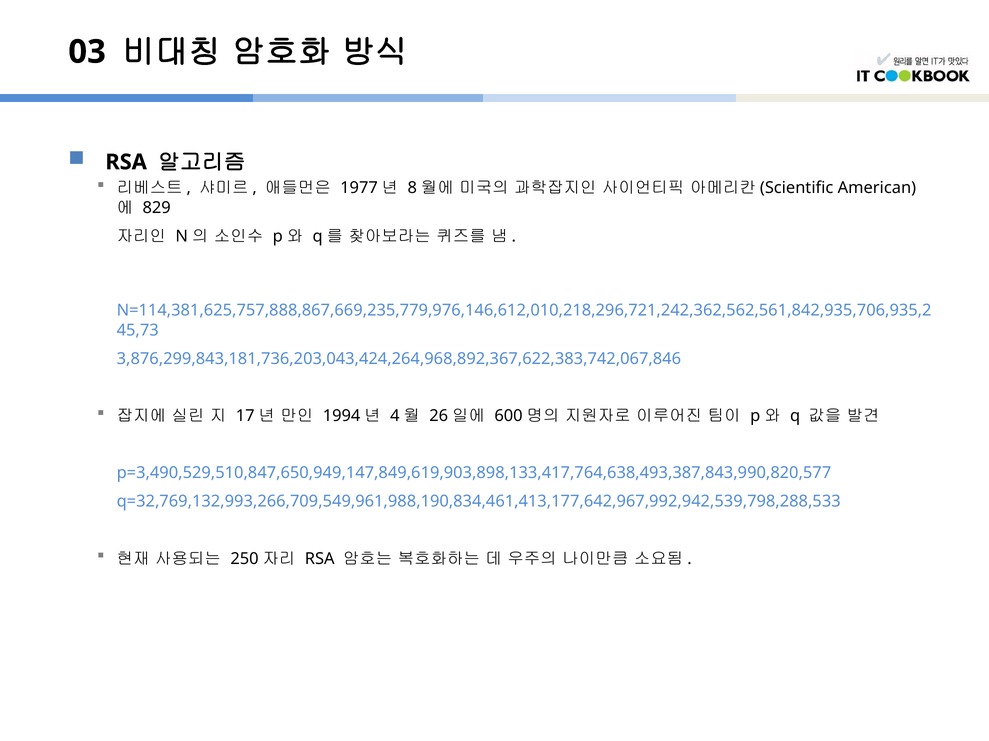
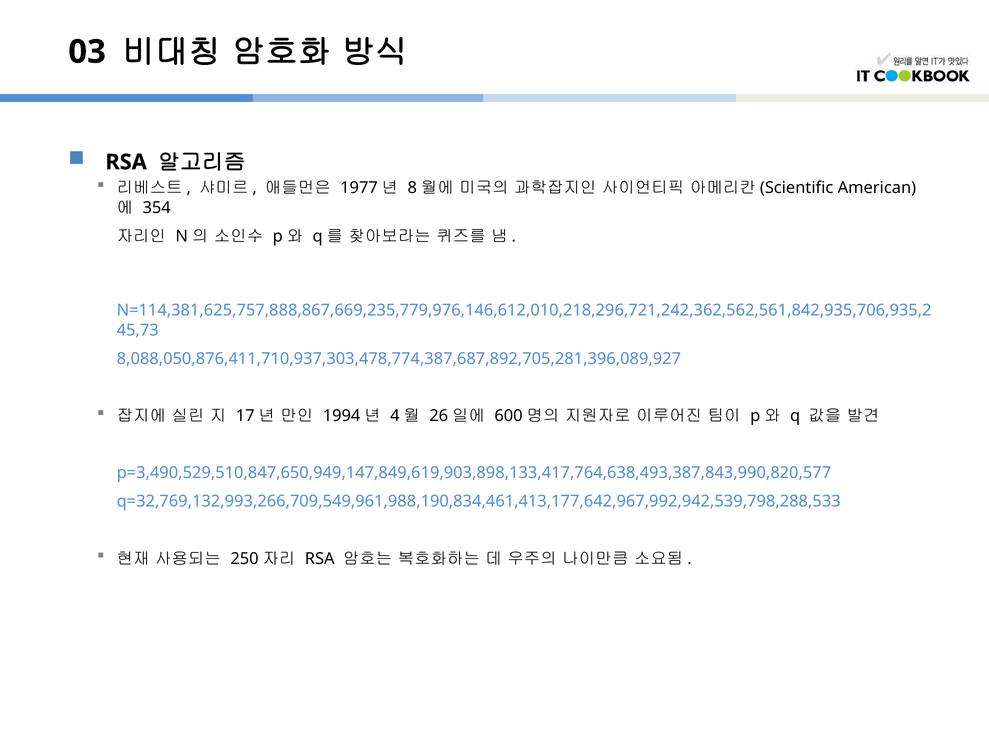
829: 829 -> 354
3,876,299,843,181,736,203,043,424,264,968,892,367,622,383,742,067,846: 3,876,299,843,181,736,203,043,424,264,968,892,367,622,383,742,067,846 -> 8,088,050,876,411,710,937,303,478,774,387,687,892,705,281,396,089,927
